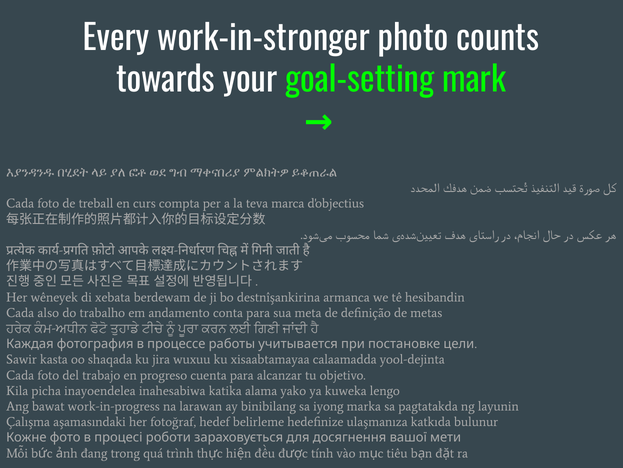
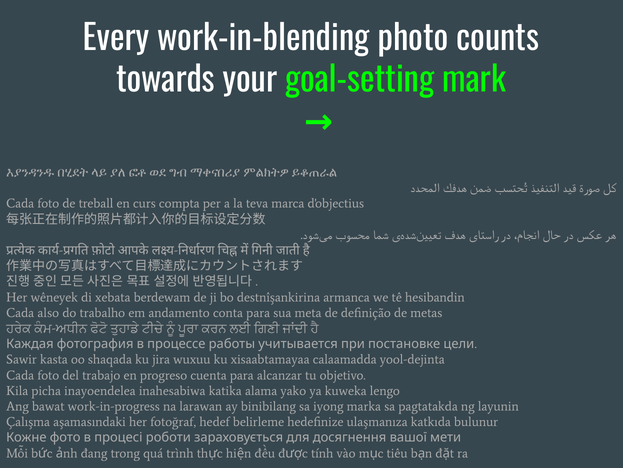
work-in-stronger: work-in-stronger -> work-in-blending
